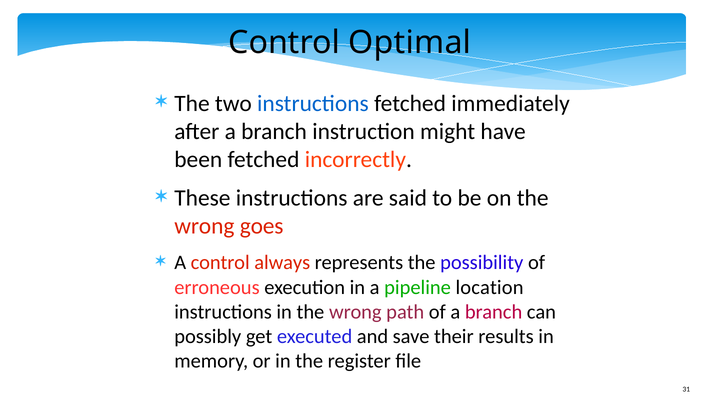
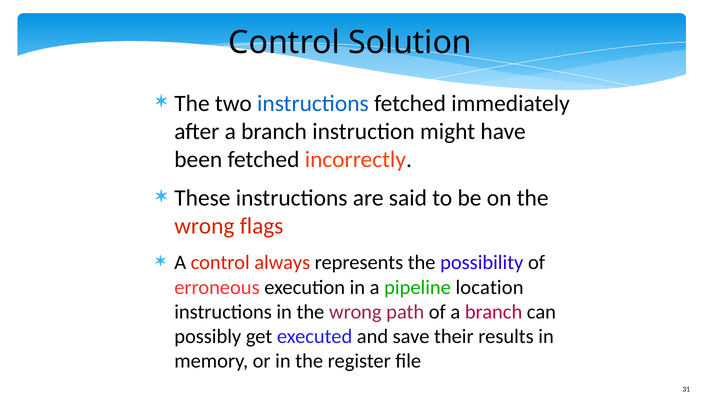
Optimal: Optimal -> Solution
goes: goes -> flags
